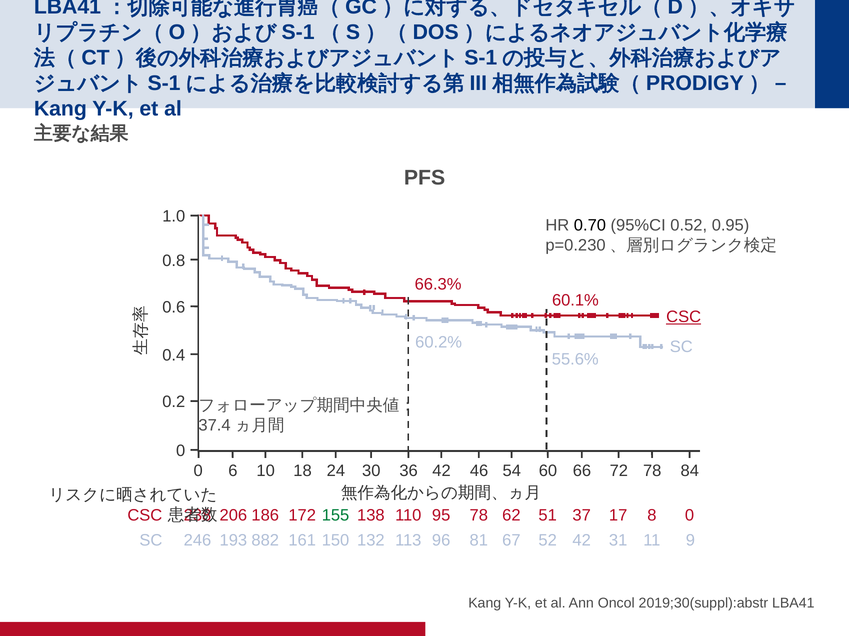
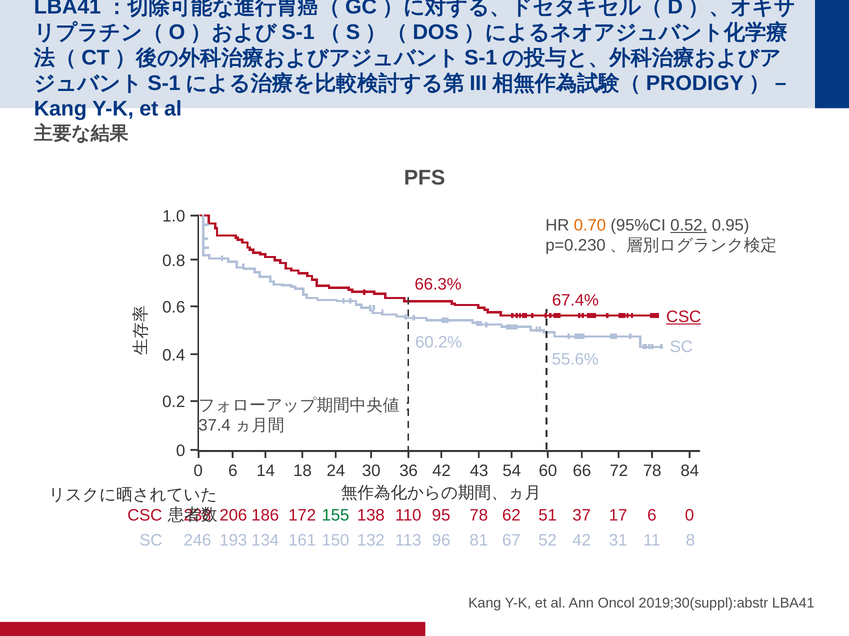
0.70 colour: black -> orange
0.52 underline: none -> present
60.1%: 60.1% -> 67.4%
10: 10 -> 14
46: 46 -> 43
37 8: 8 -> 6
882: 882 -> 134
9: 9 -> 8
